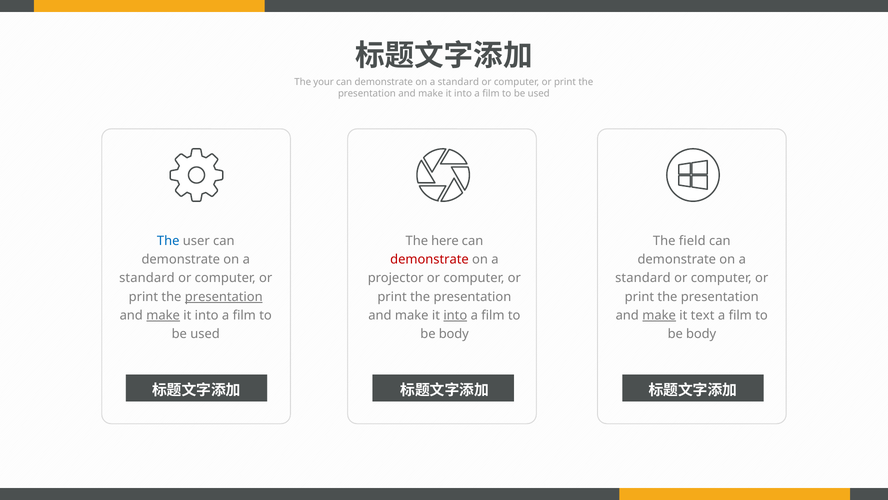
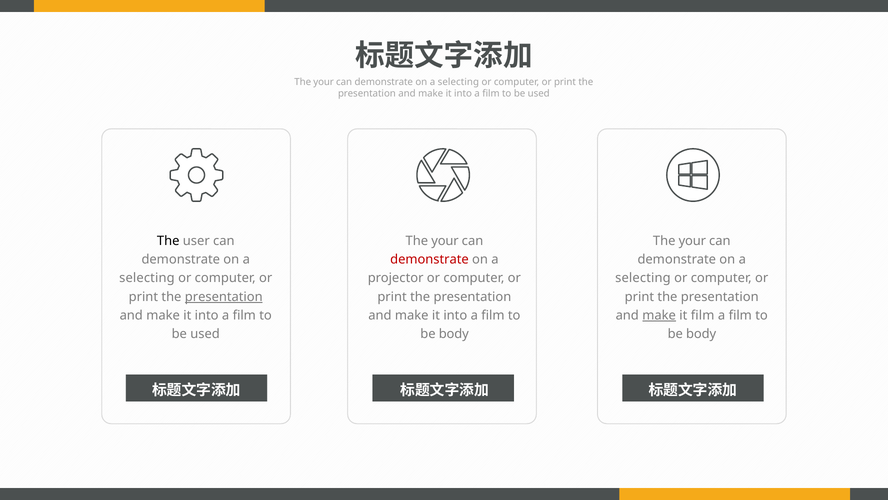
standard at (458, 82): standard -> selecting
The at (168, 241) colour: blue -> black
here at (445, 241): here -> your
field at (692, 241): field -> your
standard at (147, 278): standard -> selecting
standard at (643, 278): standard -> selecting
make at (163, 315) underline: present -> none
into at (455, 315) underline: present -> none
it text: text -> film
